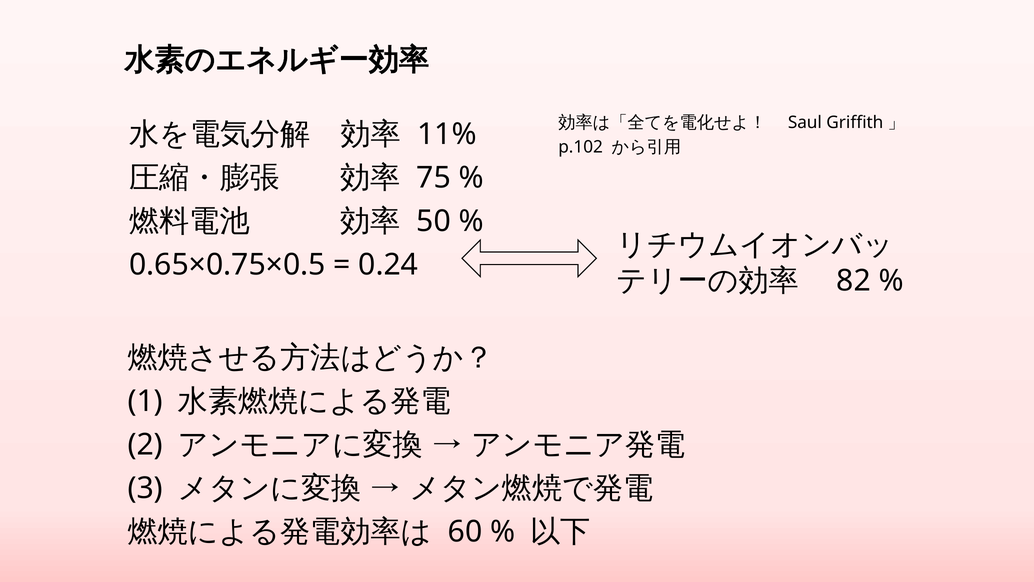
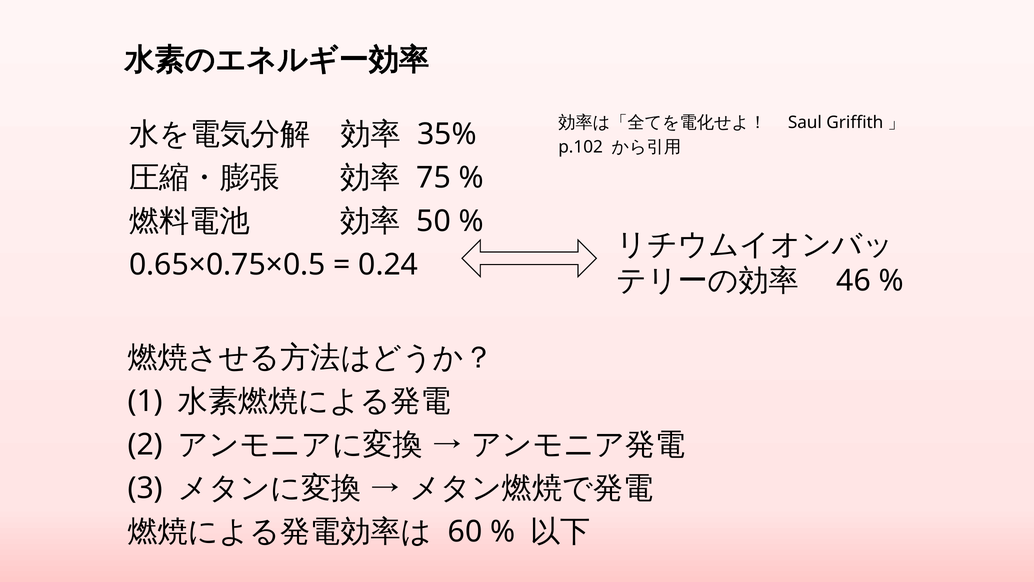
11%: 11% -> 35%
82: 82 -> 46
